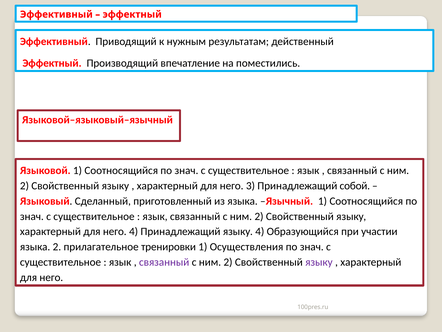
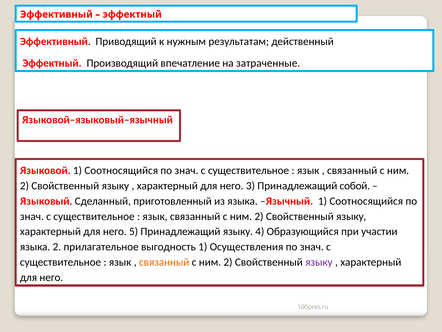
поместились: поместились -> затраченные
него 4: 4 -> 5
тренировки: тренировки -> выгодность
связанный at (164, 262) colour: purple -> orange
